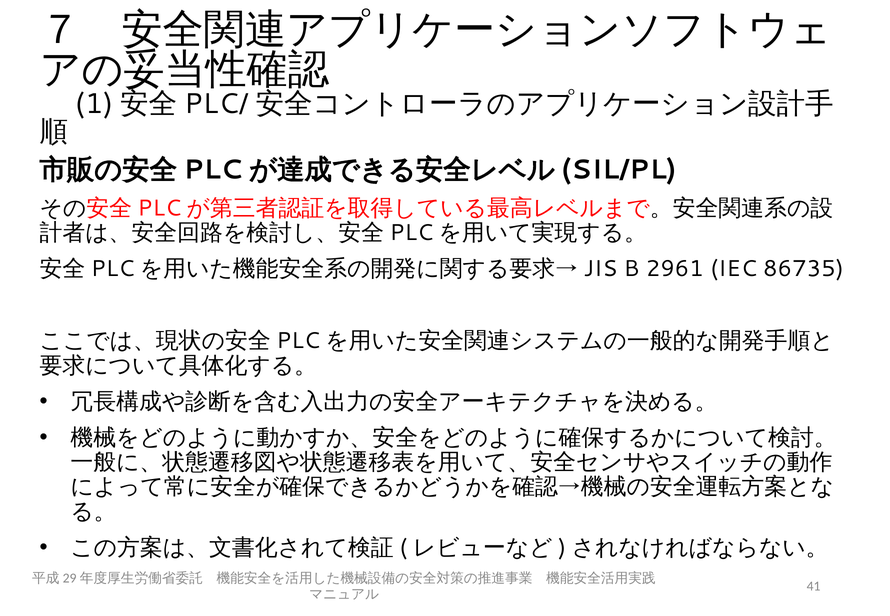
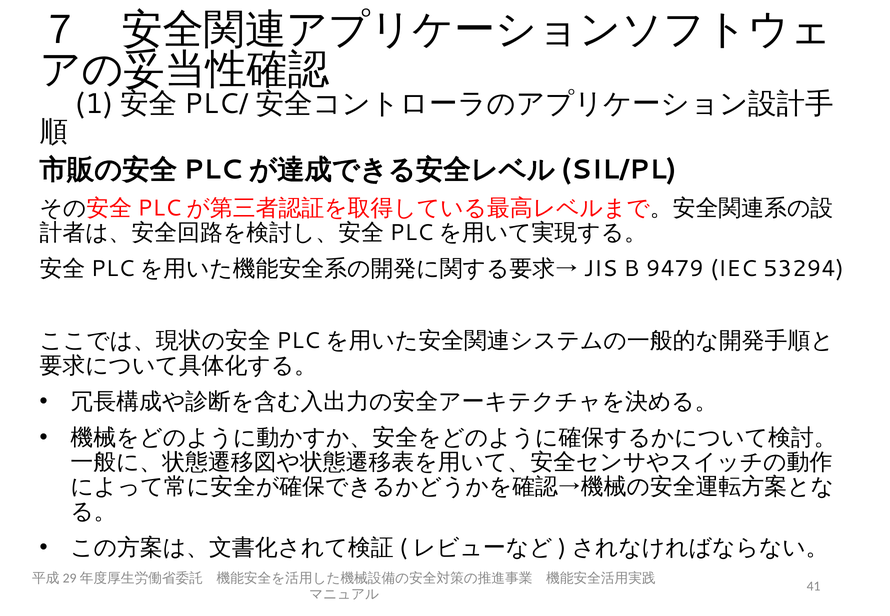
2961: 2961 -> 9479
86735: 86735 -> 53294
